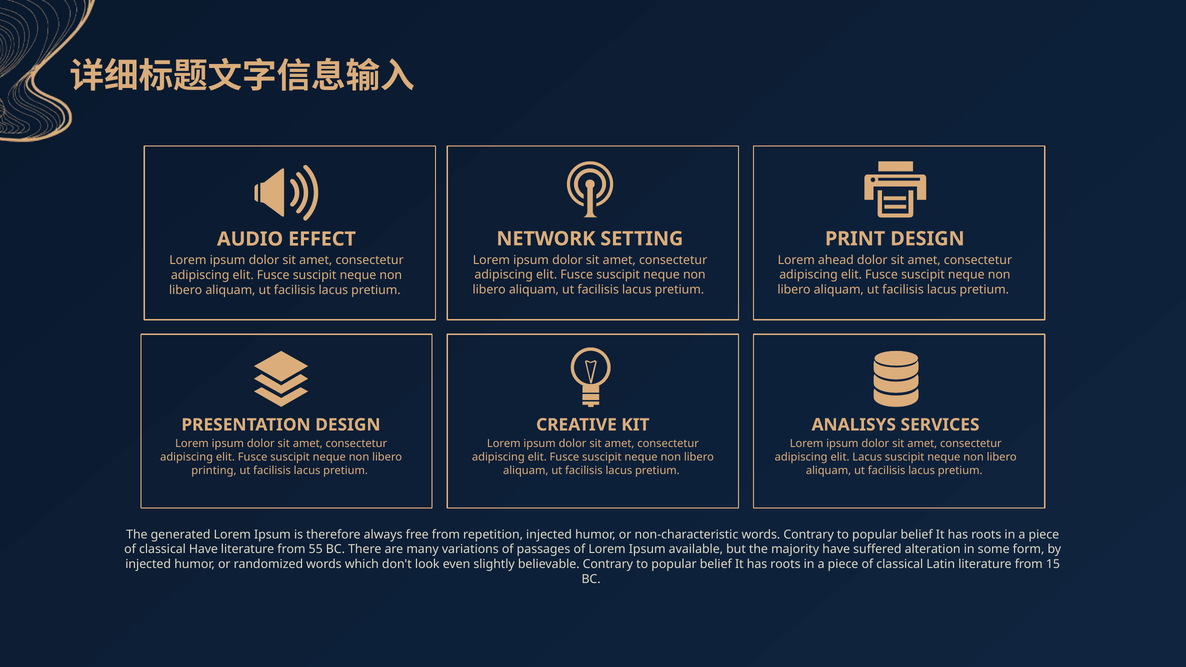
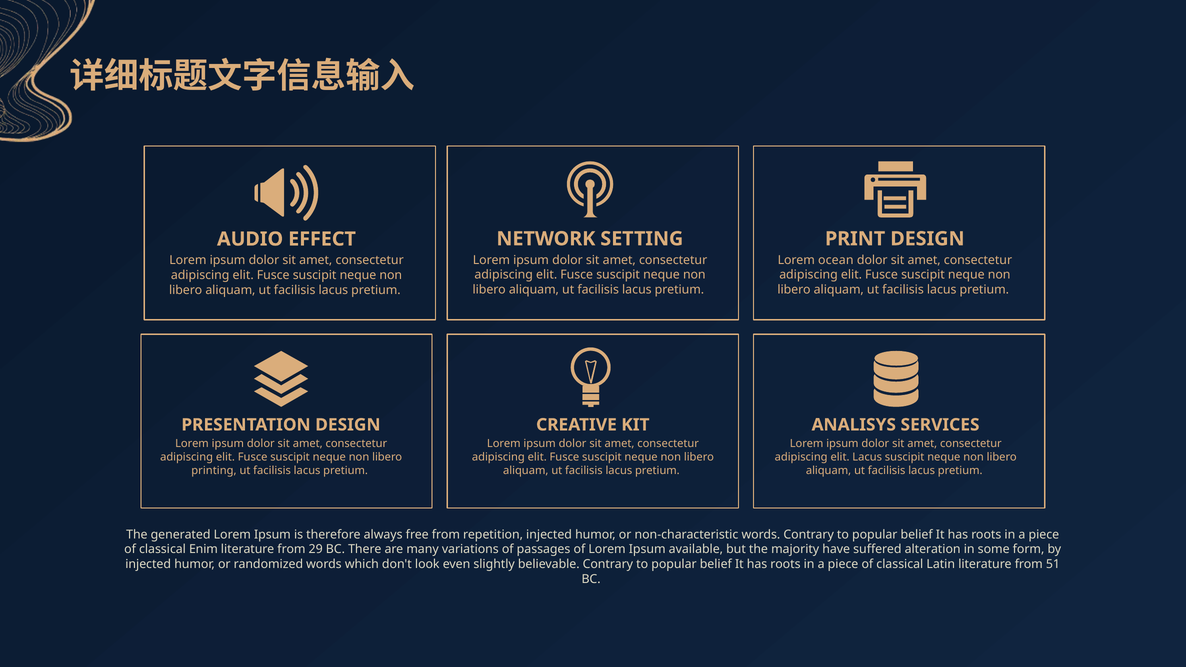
ahead: ahead -> ocean
classical Have: Have -> Enim
55: 55 -> 29
15: 15 -> 51
